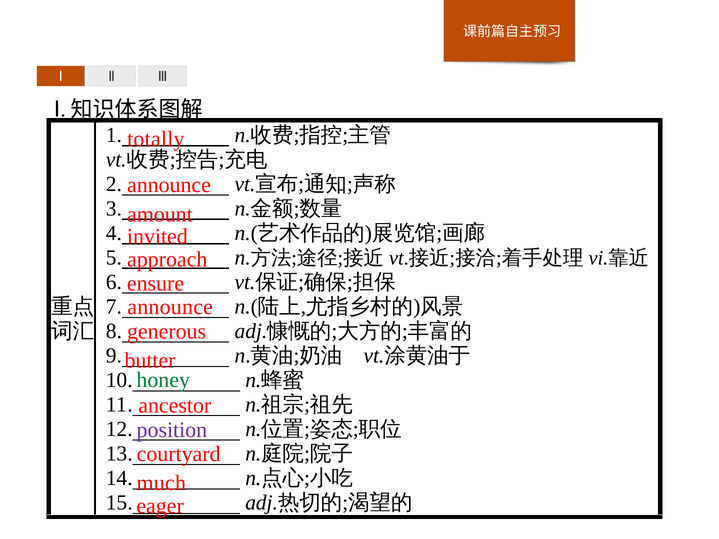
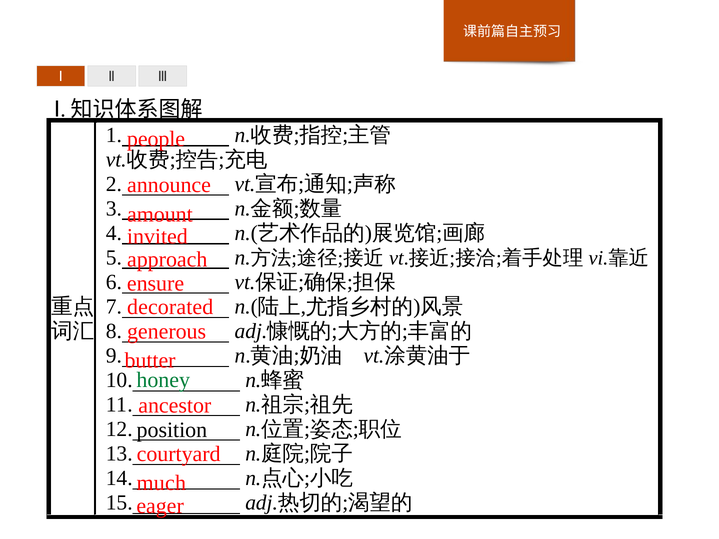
totally: totally -> people
announce at (170, 307): announce -> decorated
position colour: purple -> black
